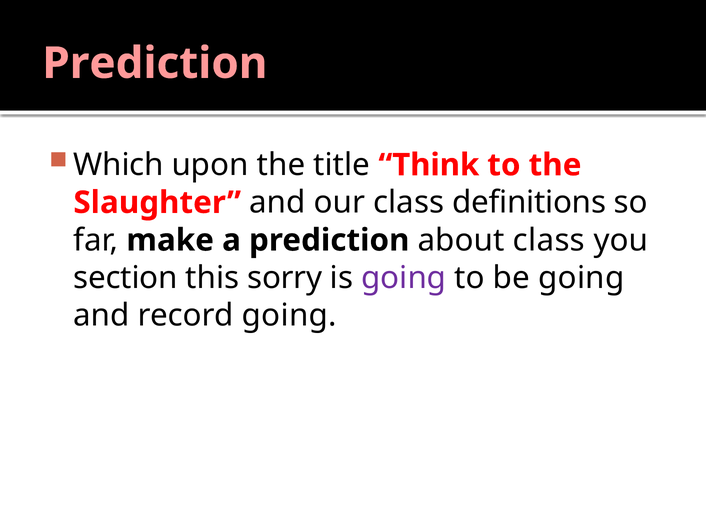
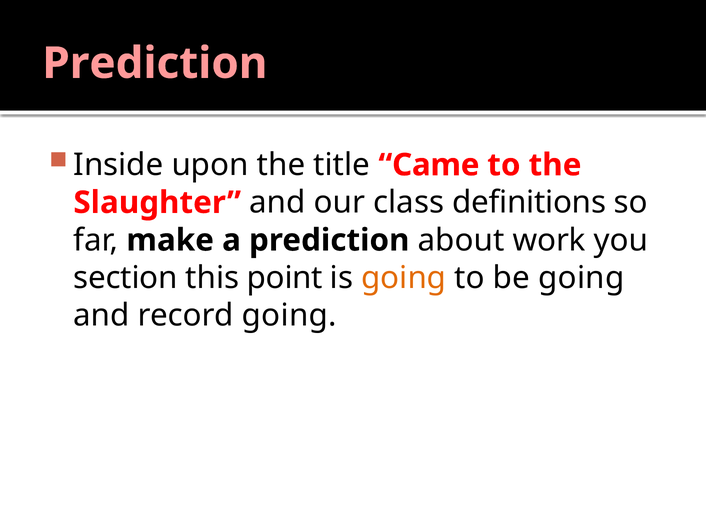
Which: Which -> Inside
Think: Think -> Came
about class: class -> work
sorry: sorry -> point
going at (404, 278) colour: purple -> orange
